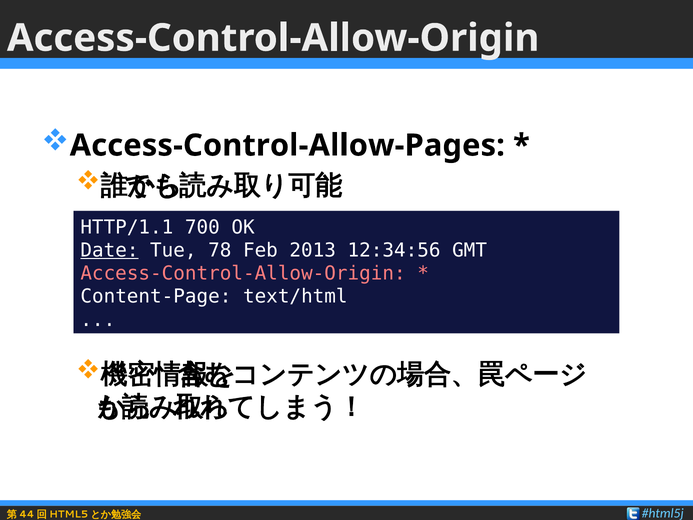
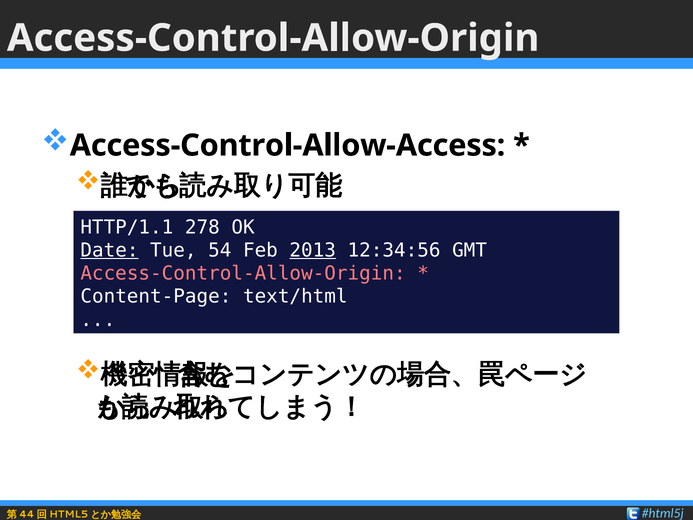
Access-Control-Allow-Pages: Access-Control-Allow-Pages -> Access-Control-Allow-Access
700: 700 -> 278
78: 78 -> 54
2013 underline: none -> present
